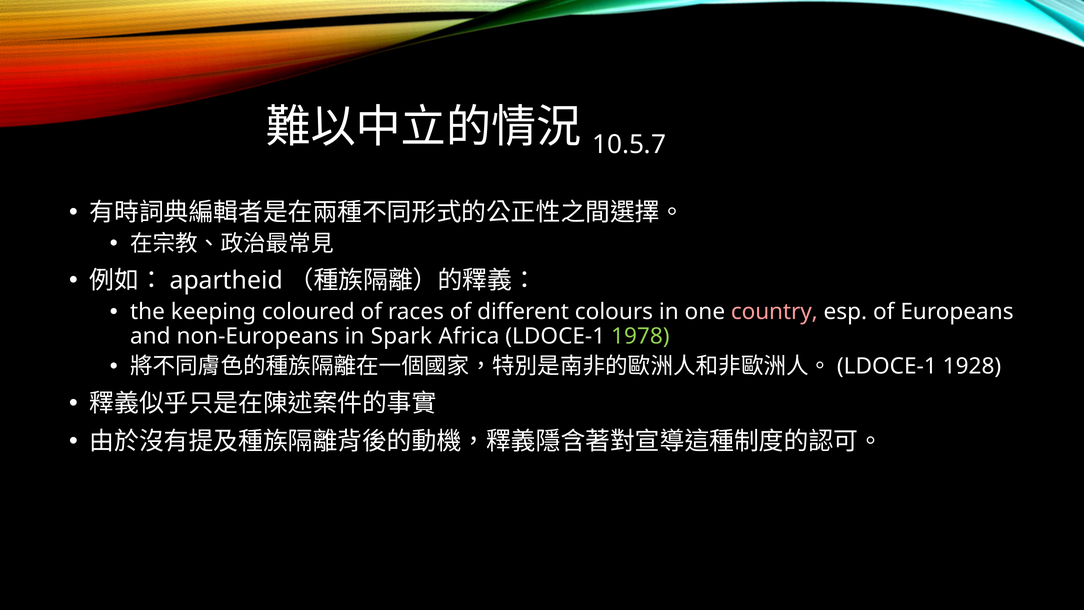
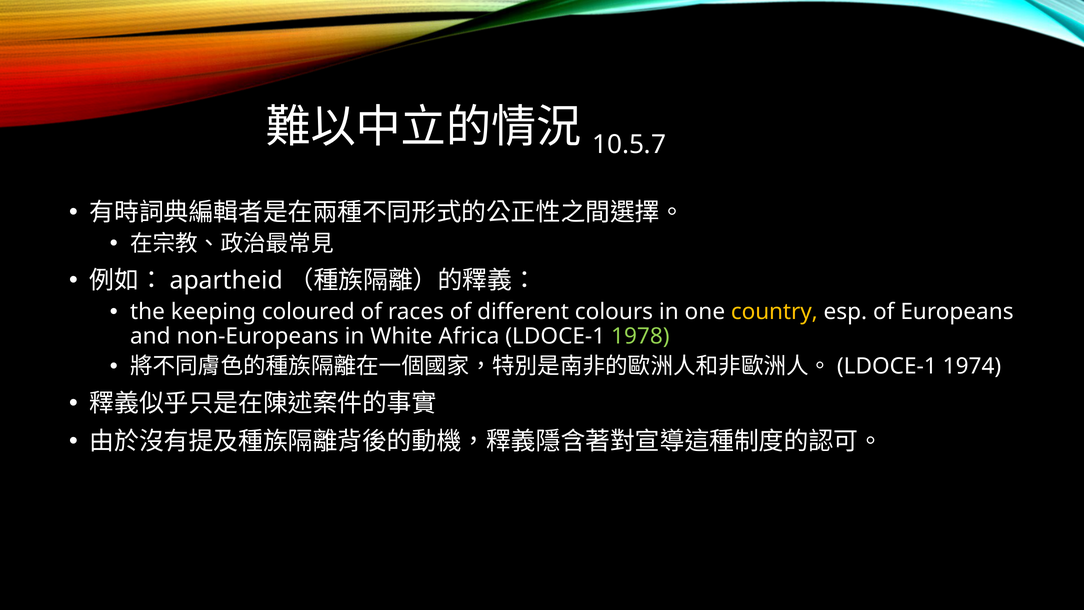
country colour: pink -> yellow
Spark: Spark -> White
1928: 1928 -> 1974
